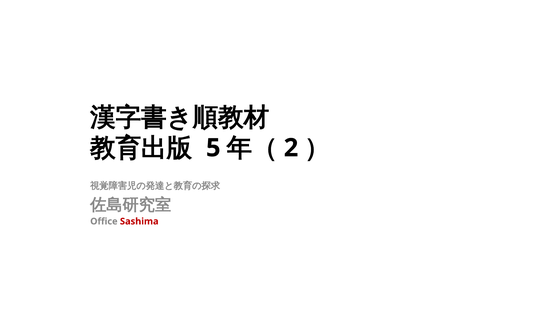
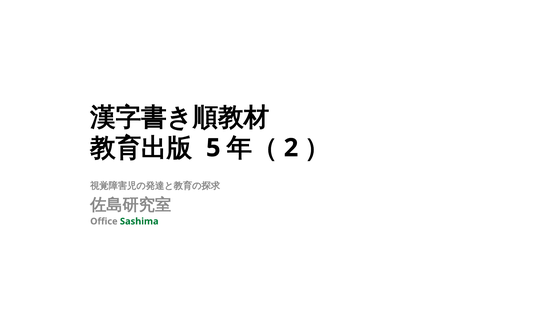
Sashima colour: red -> green
